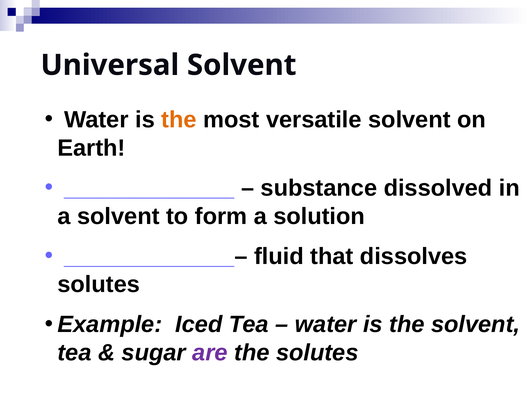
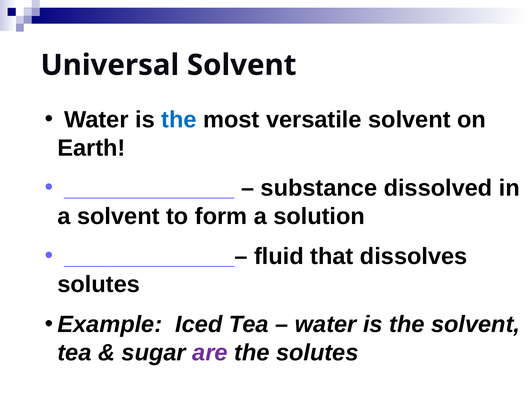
the at (179, 120) colour: orange -> blue
